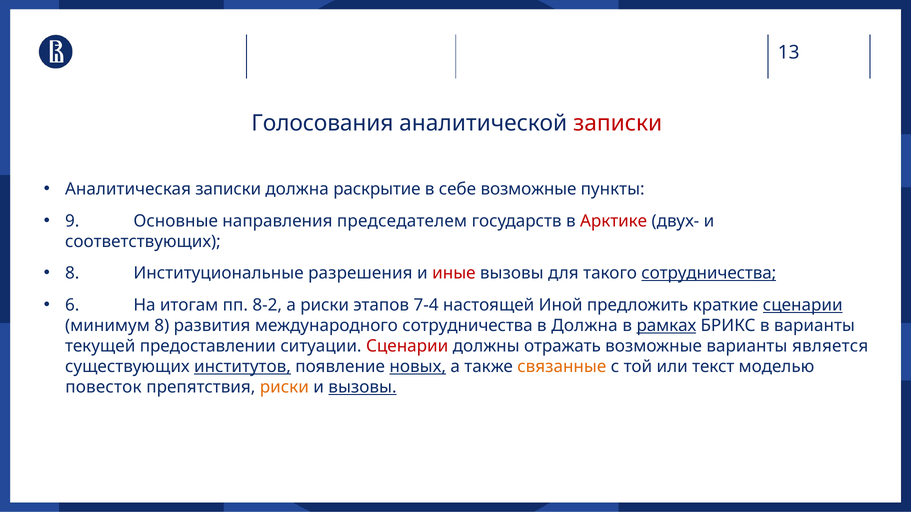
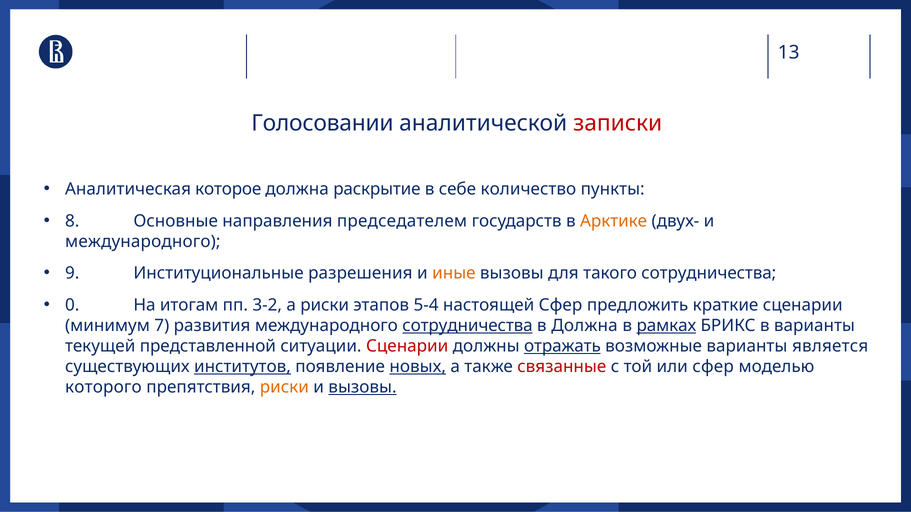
Голосования: Голосования -> Голосовании
Аналитическая записки: записки -> которое
себе возможные: возможные -> количество
9: 9 -> 8
Арктике colour: red -> orange
соответствующих at (143, 242): соответствующих -> международного
8 at (72, 273): 8 -> 9
иные colour: red -> orange
сотрудничества at (709, 273) underline: present -> none
6: 6 -> 0
8-2: 8-2 -> 3-2
7-4: 7-4 -> 5-4
настоящей Иной: Иной -> Сфер
сценарии at (803, 305) underline: present -> none
минимум 8: 8 -> 7
сотрудничества at (468, 326) underline: none -> present
предоставлении: предоставлении -> представленной
отражать underline: none -> present
связанные colour: orange -> red
или текст: текст -> сфер
повесток: повесток -> которого
